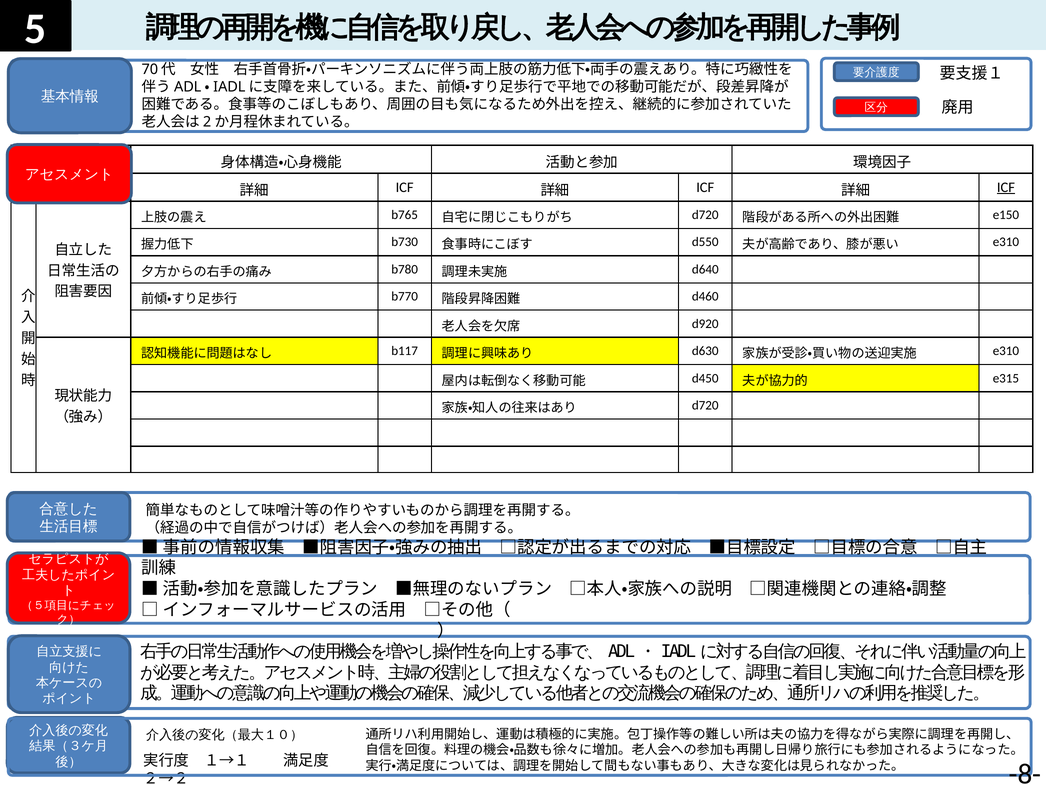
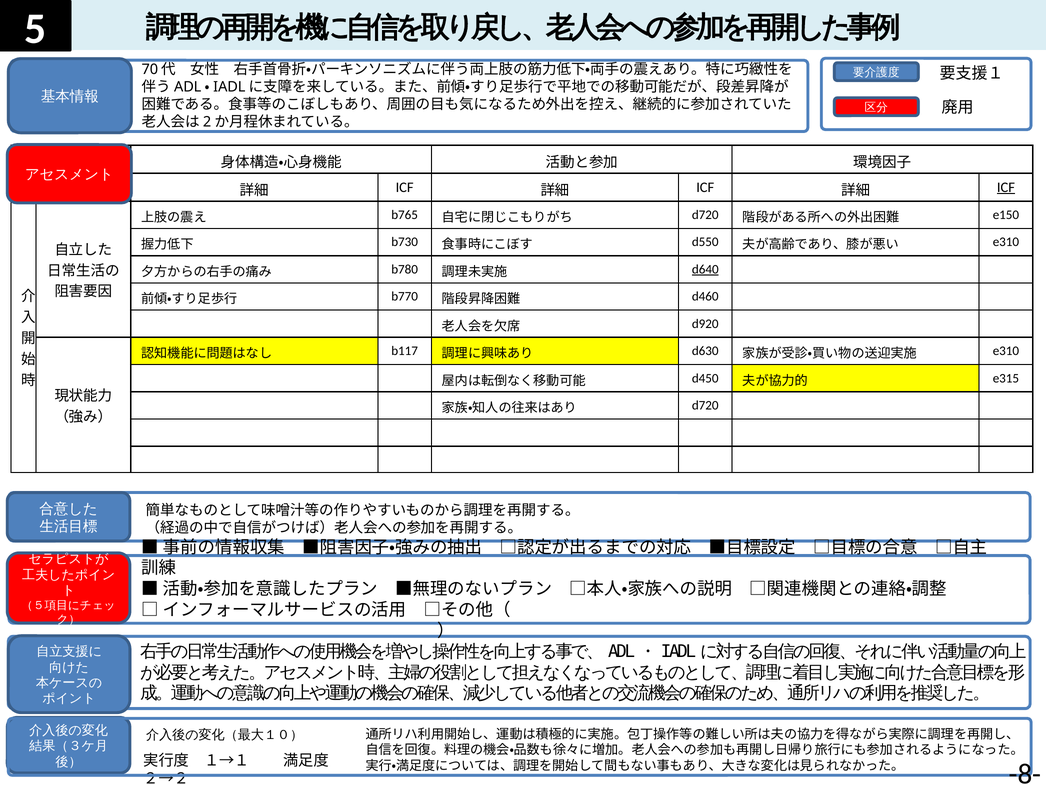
d640 underline: none -> present
